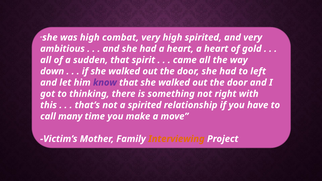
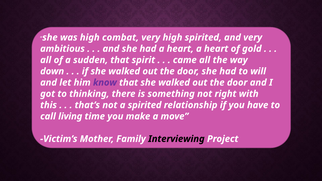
left: left -> will
many: many -> living
Interviewing colour: orange -> black
